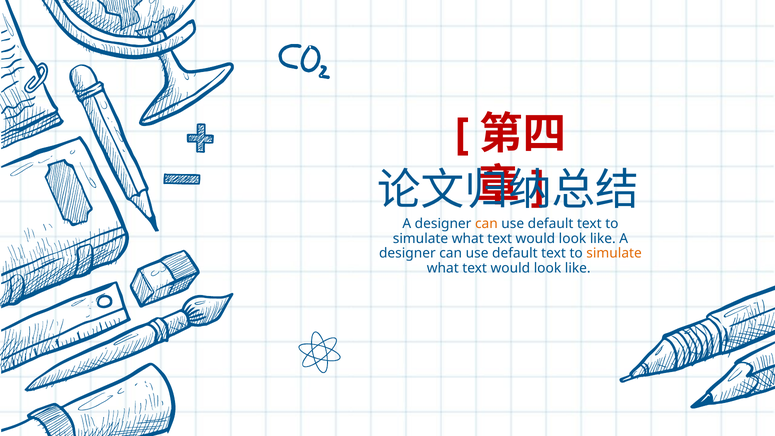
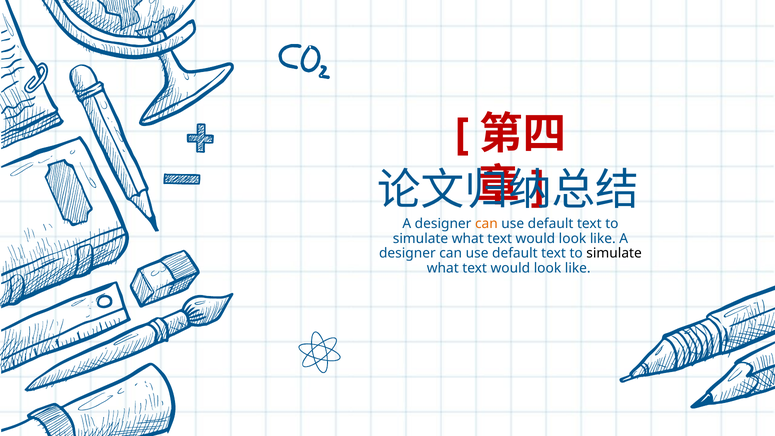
simulate at (614, 253) colour: orange -> black
